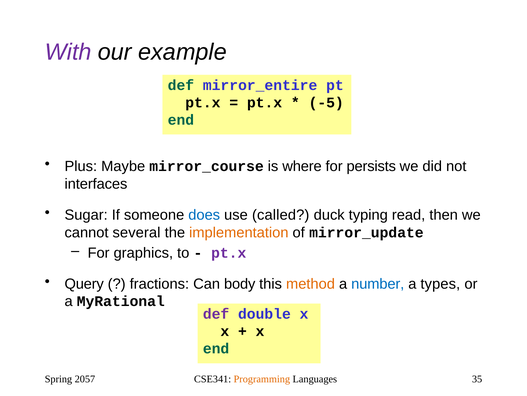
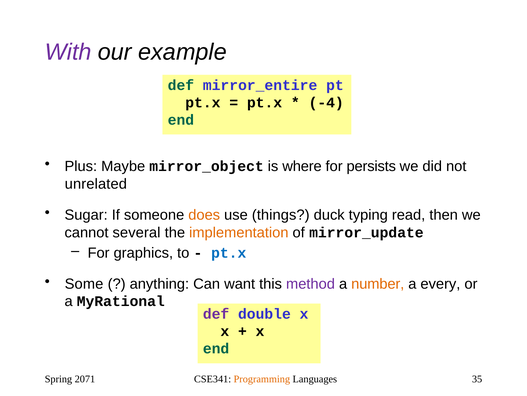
-5: -5 -> -4
mirror_course: mirror_course -> mirror_object
interfaces: interfaces -> unrelated
does colour: blue -> orange
called: called -> things
pt.x at (229, 253) colour: purple -> blue
Query: Query -> Some
fractions: fractions -> anything
body: body -> want
method colour: orange -> purple
number colour: blue -> orange
types: types -> every
2057: 2057 -> 2071
